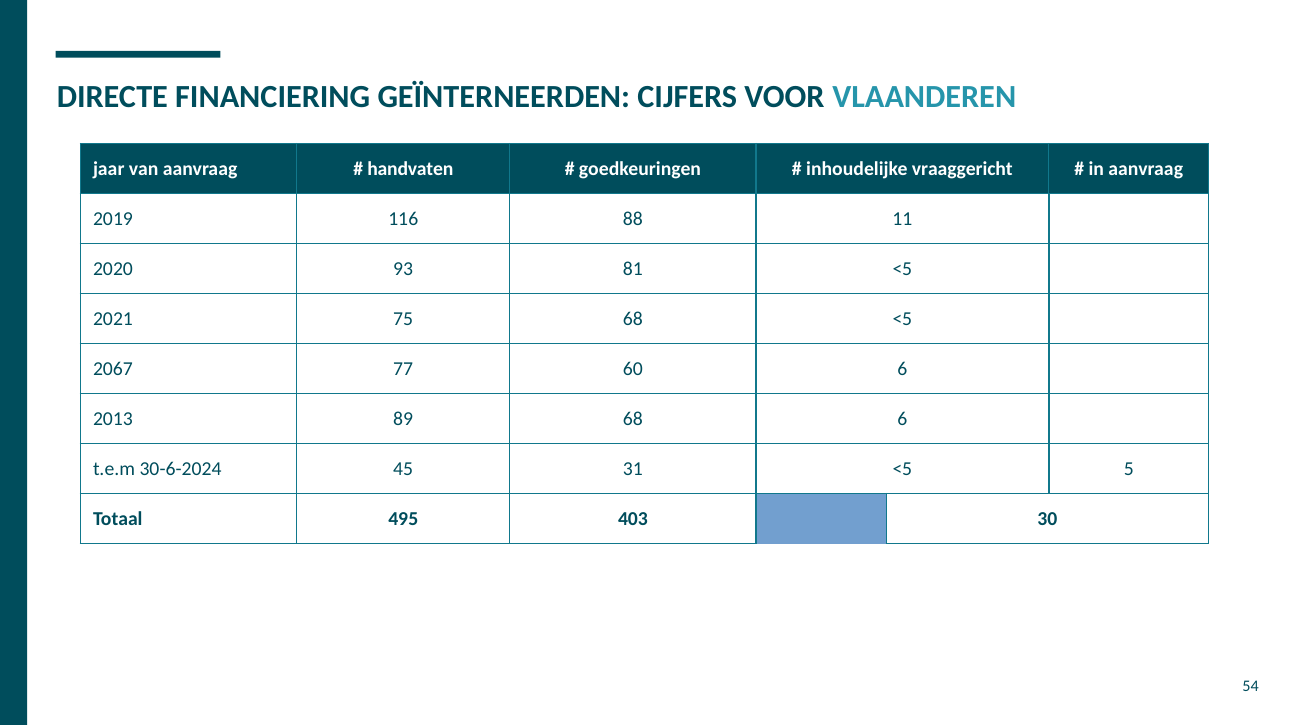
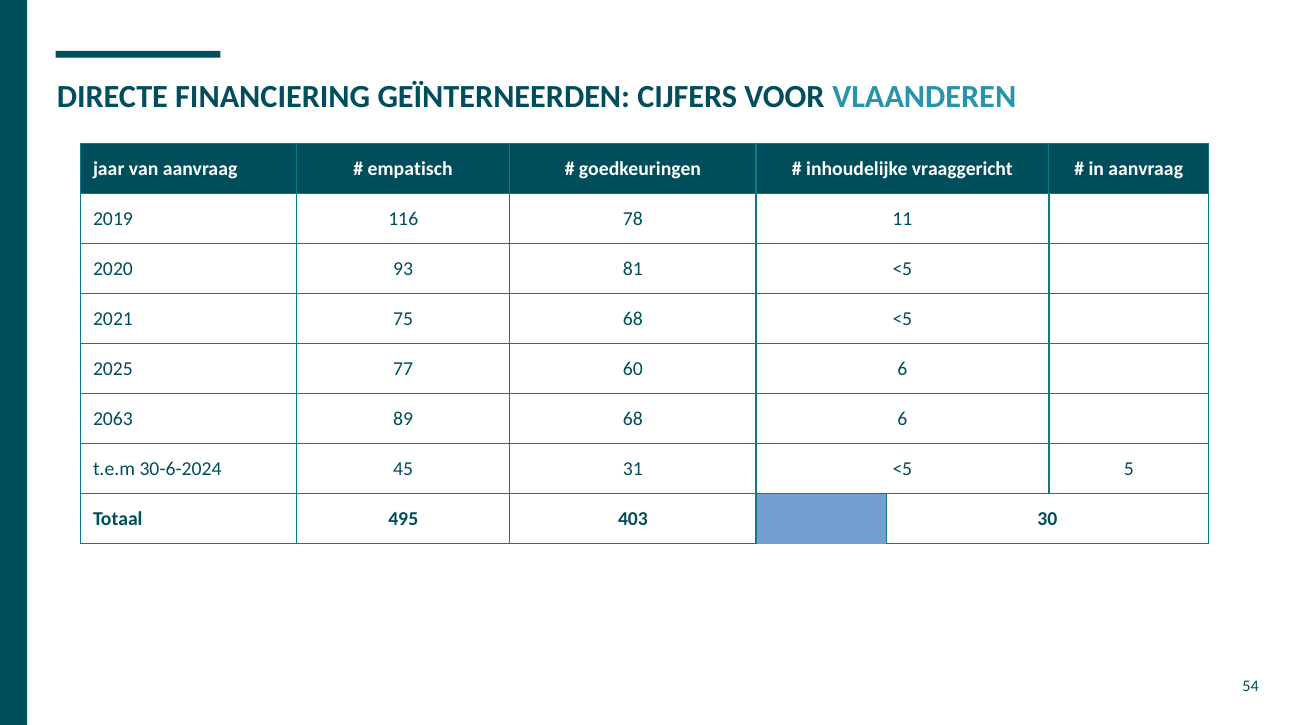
handvaten: handvaten -> empatisch
88: 88 -> 78
2067: 2067 -> 2025
2013: 2013 -> 2063
